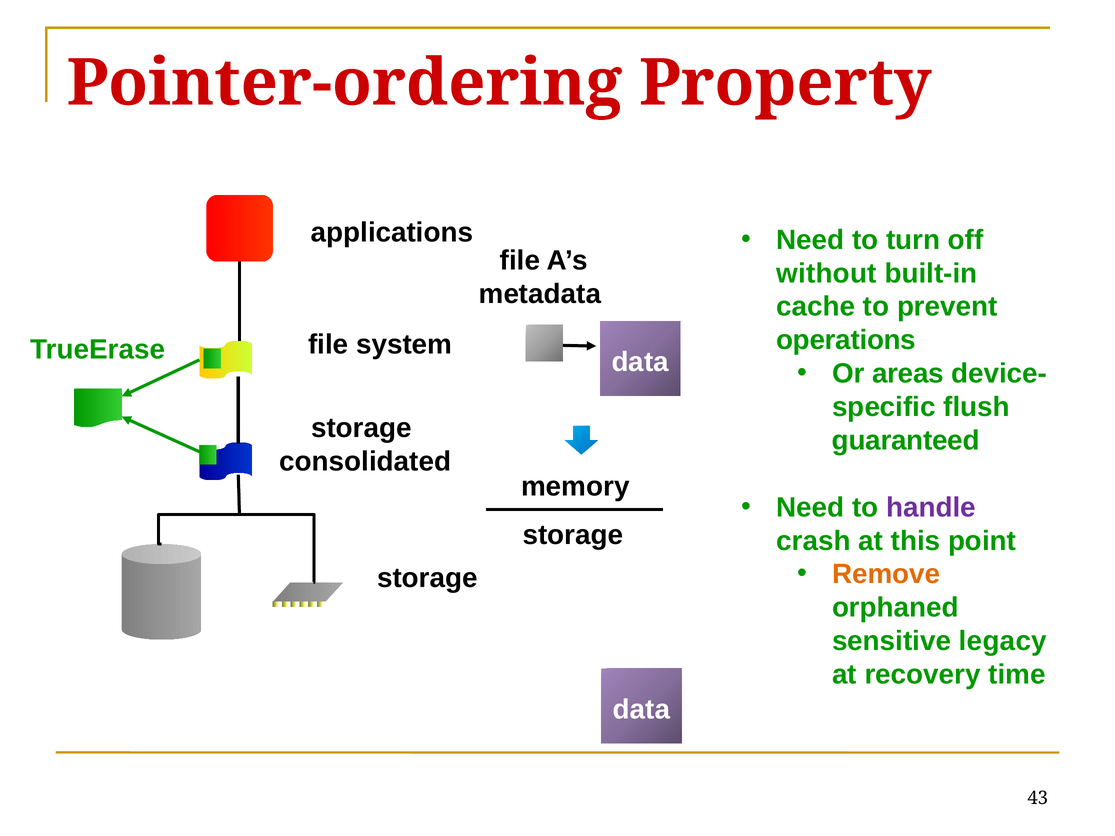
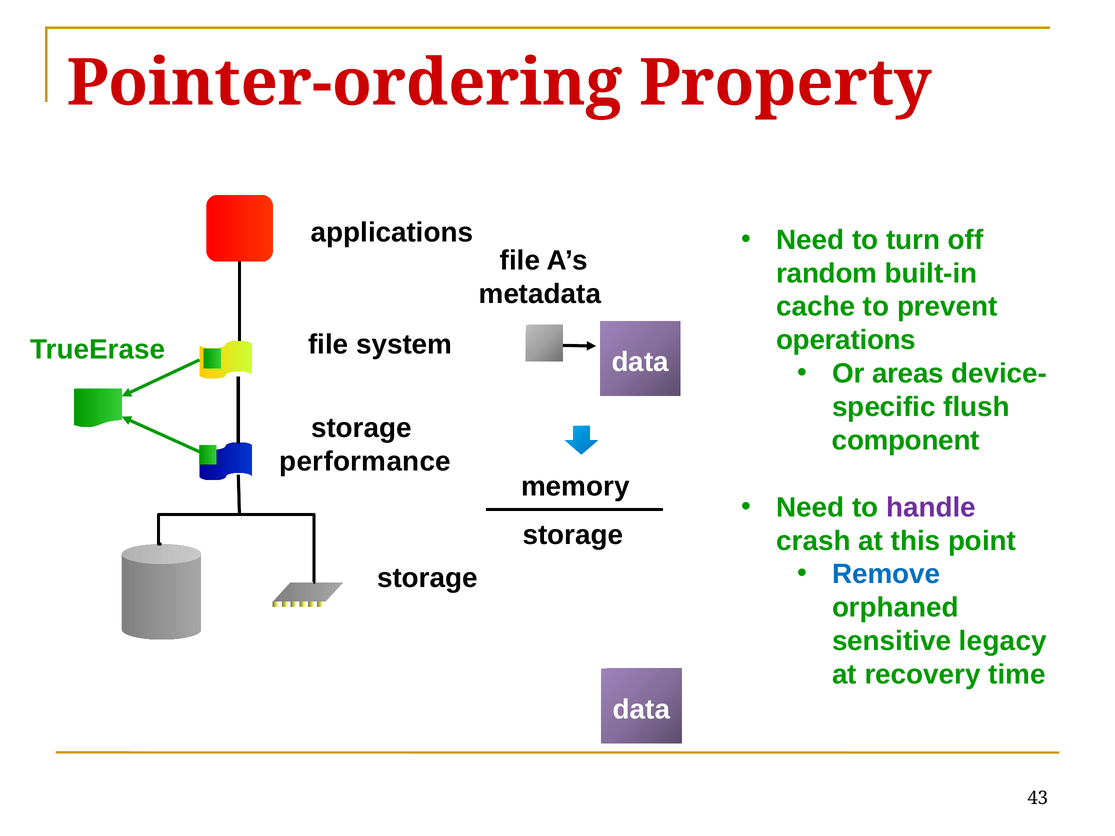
without: without -> random
guaranteed: guaranteed -> component
consolidated: consolidated -> performance
Remove colour: orange -> blue
